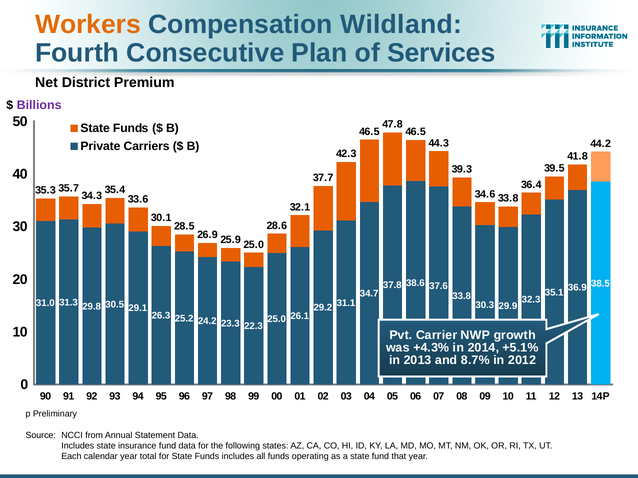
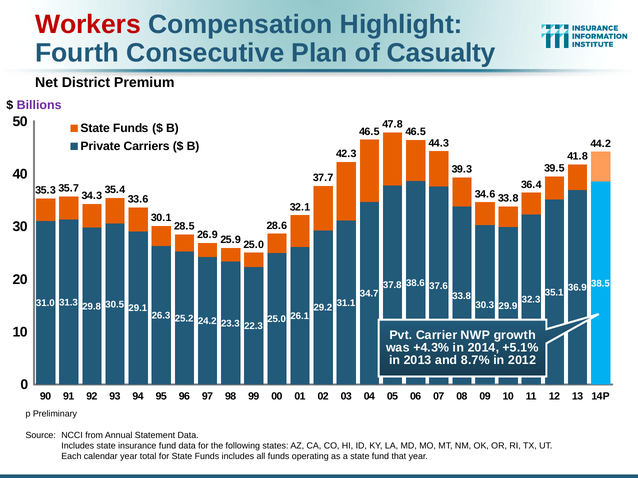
Workers colour: orange -> red
Wildland: Wildland -> Highlight
Services: Services -> Casualty
